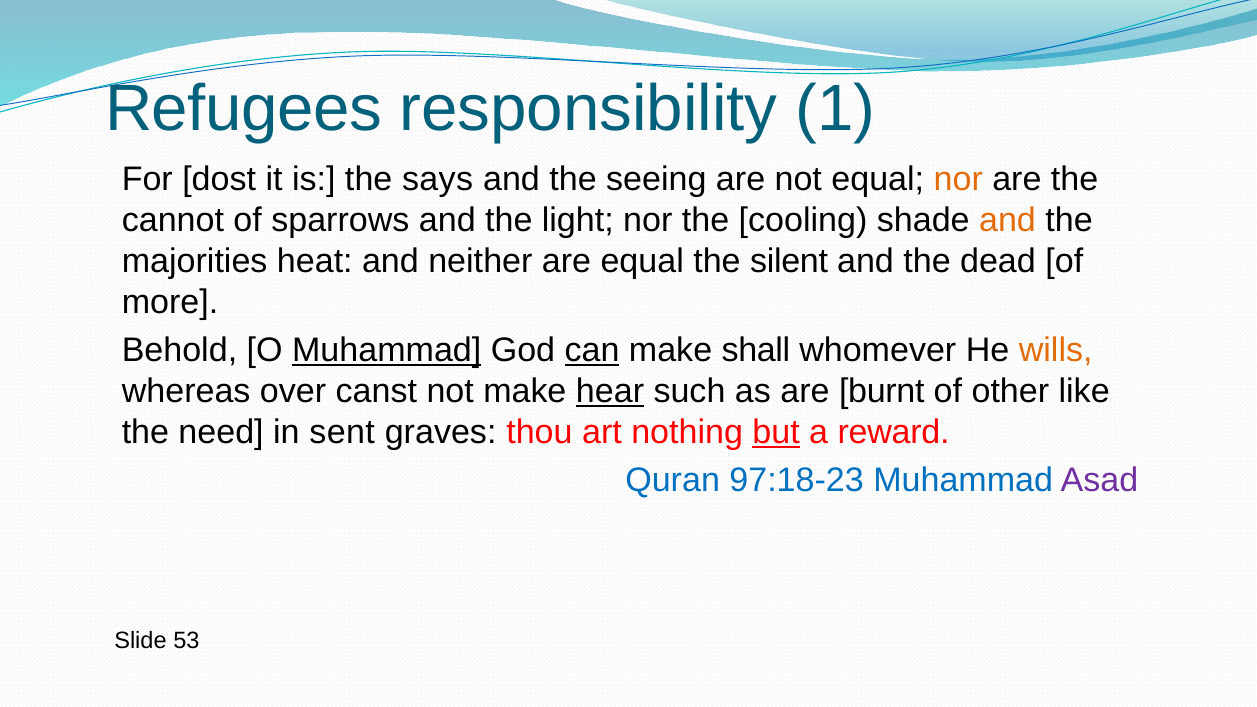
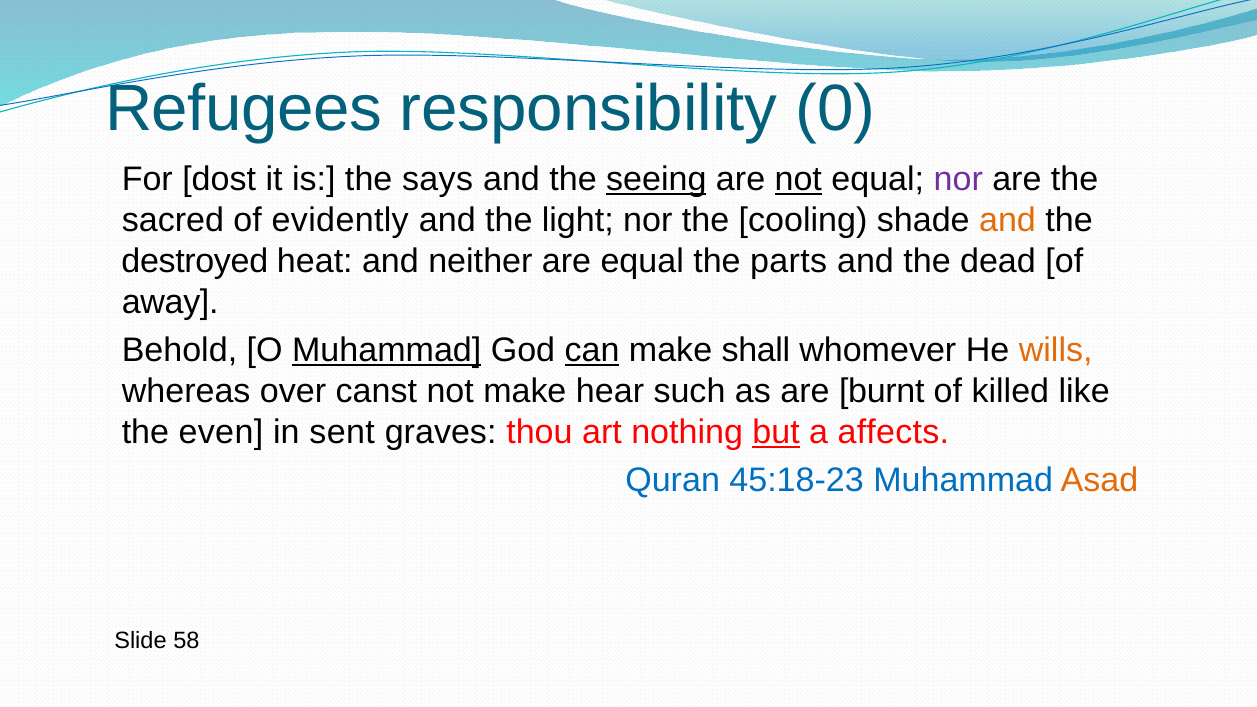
1: 1 -> 0
seeing underline: none -> present
not at (798, 180) underline: none -> present
nor at (958, 180) colour: orange -> purple
cannot: cannot -> sacred
sparrows: sparrows -> evidently
majorities: majorities -> destroyed
silent: silent -> parts
more: more -> away
hear underline: present -> none
other: other -> killed
need: need -> even
reward: reward -> affects
97:18-23: 97:18-23 -> 45:18-23
Asad colour: purple -> orange
53: 53 -> 58
